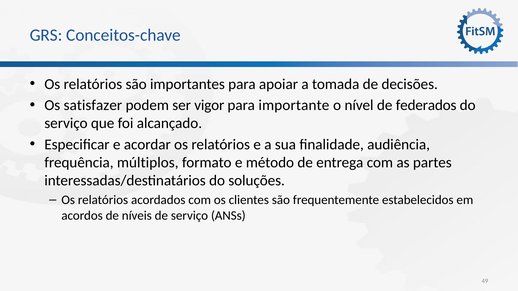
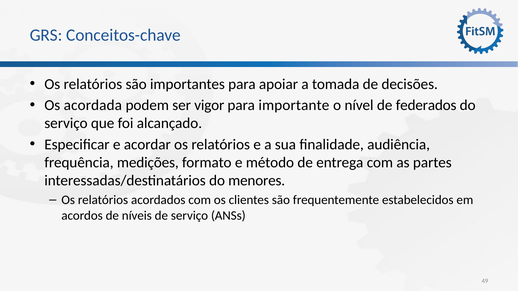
satisfazer: satisfazer -> acordada
múltiplos: múltiplos -> medições
soluções: soluções -> menores
